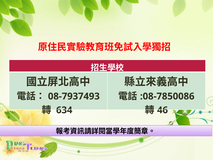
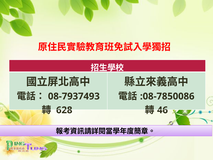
634: 634 -> 628
